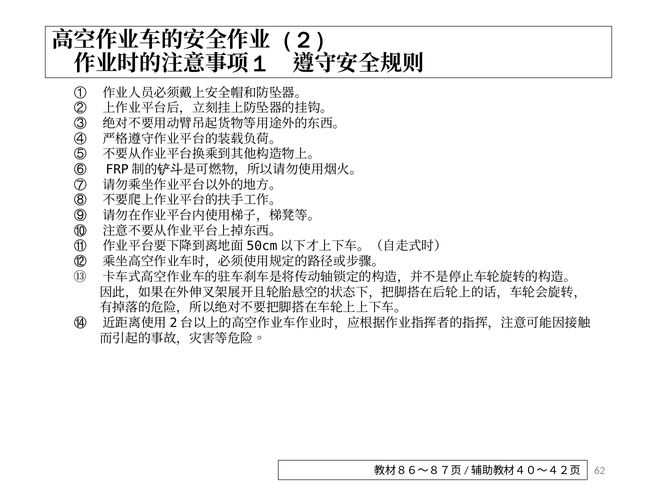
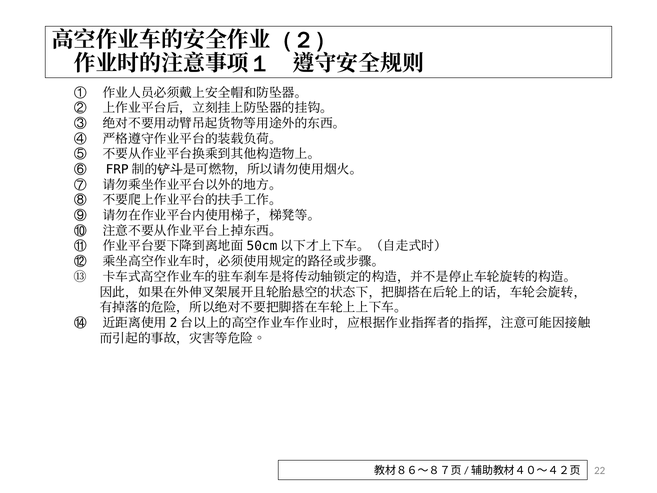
62: 62 -> 22
